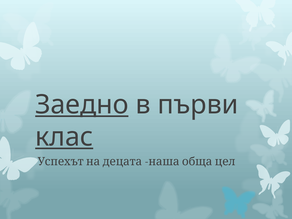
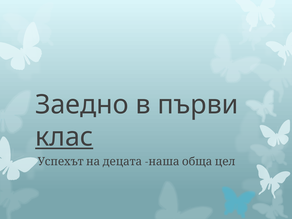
Заедно underline: present -> none
